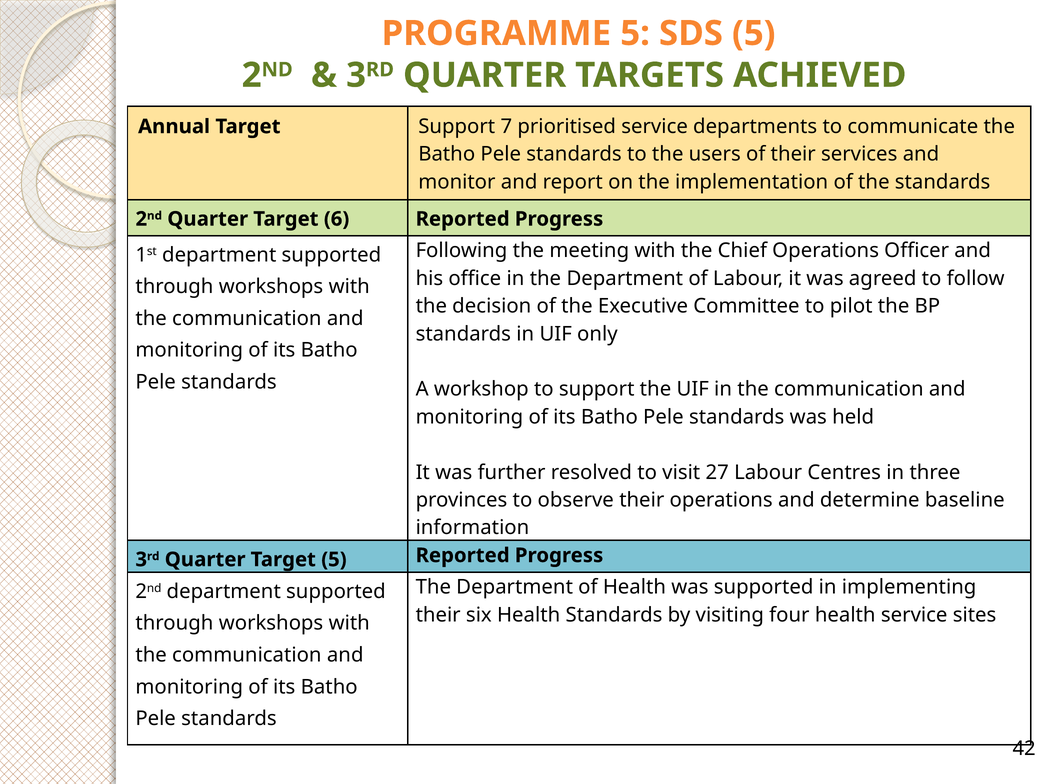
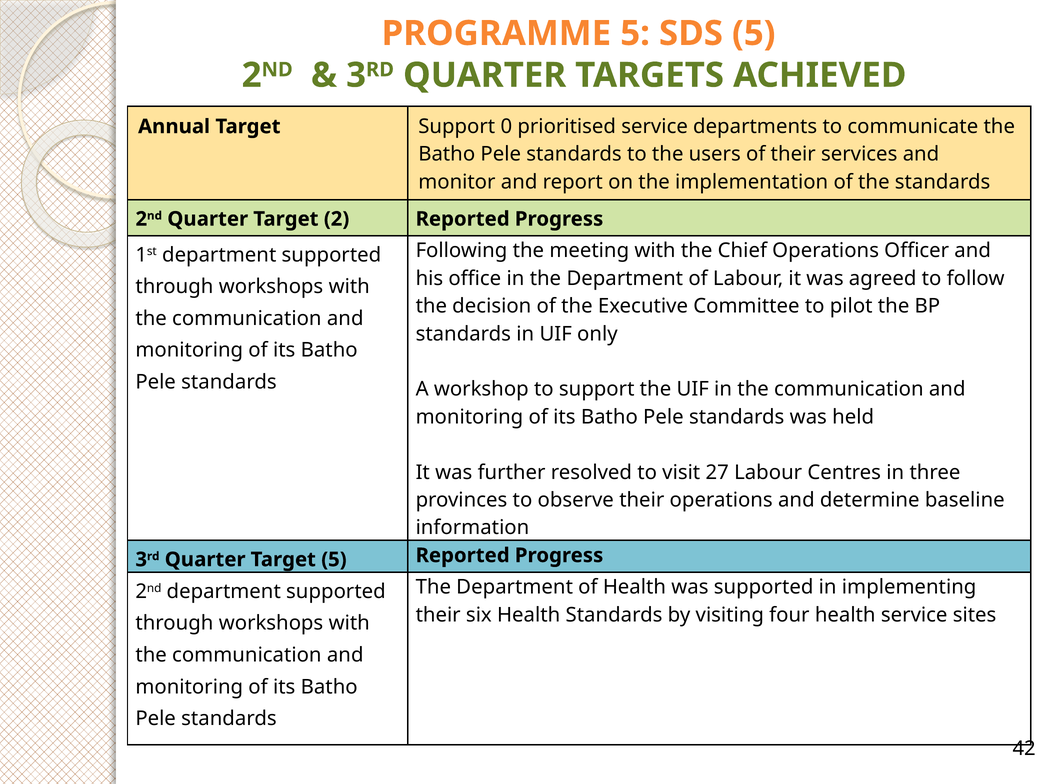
7: 7 -> 0
Target 6: 6 -> 2
